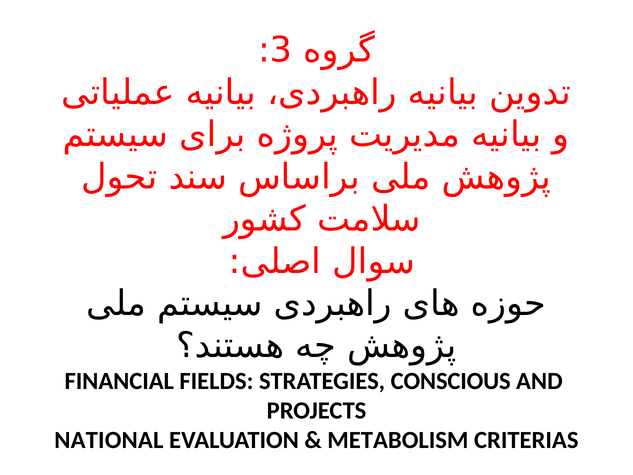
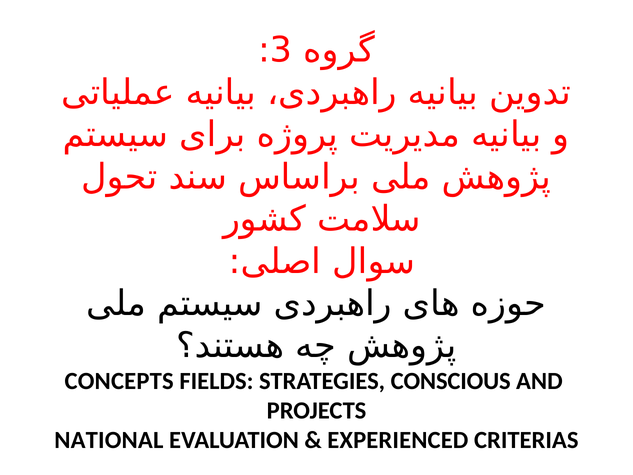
FINANCIAL: FINANCIAL -> CONCEPTS
METABOLISM: METABOLISM -> EXPERIENCED
